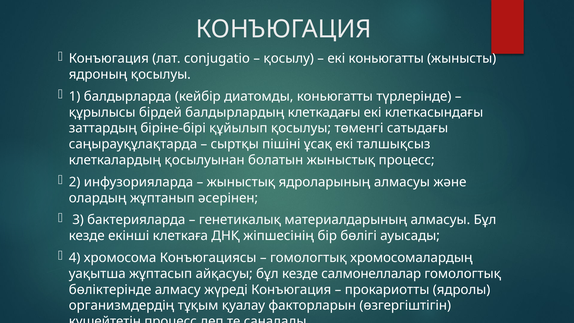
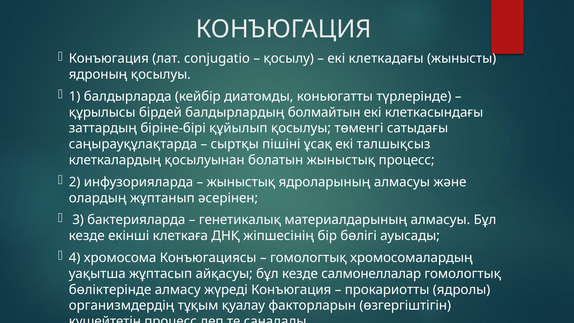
екі коньюгатты: коньюгатты -> клеткадағы
клеткадағы: клеткадағы -> болмайтын
